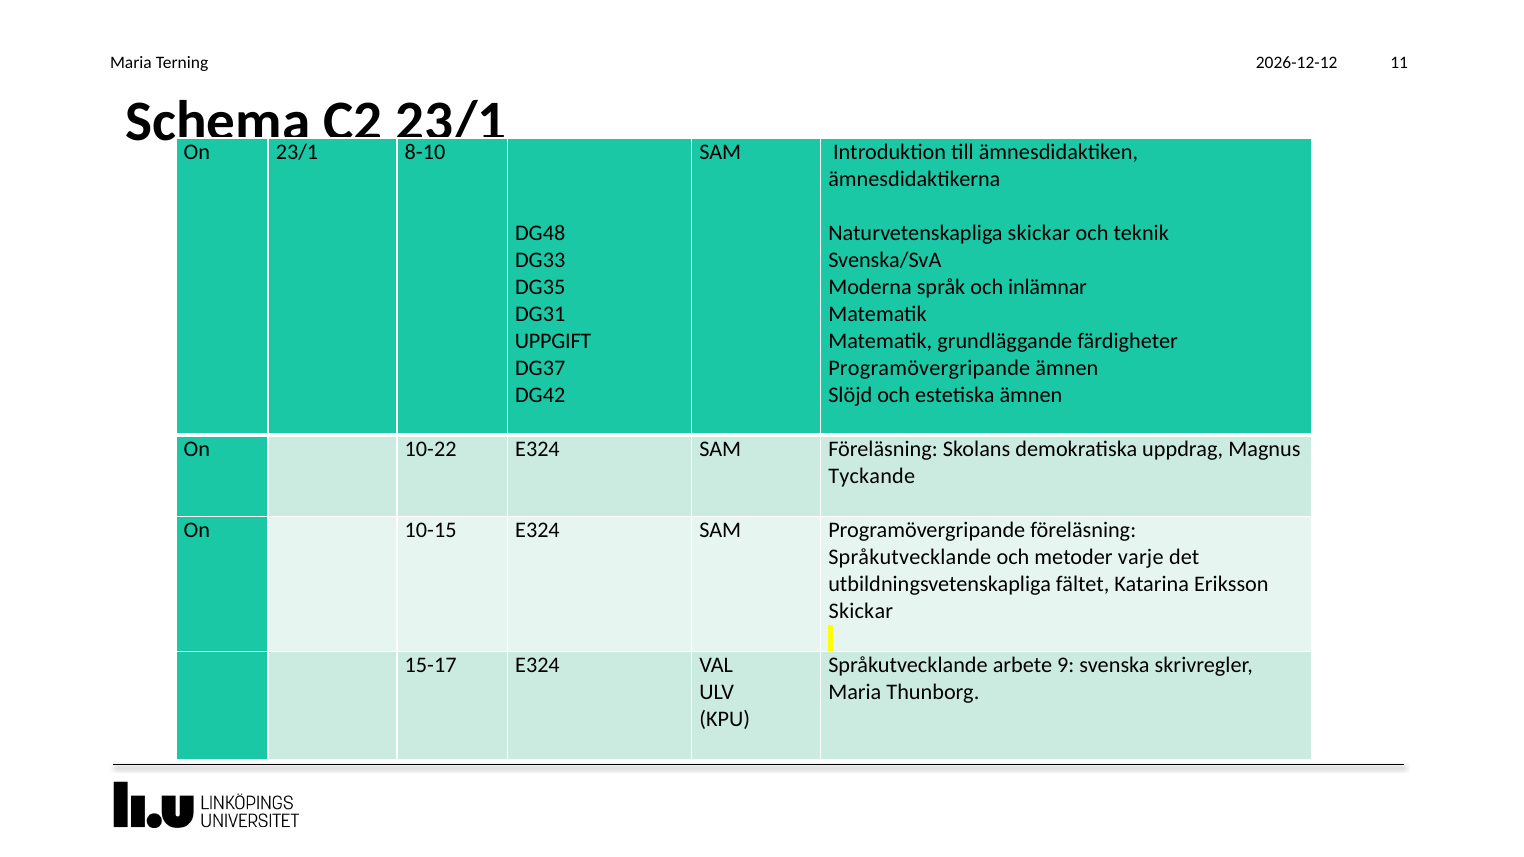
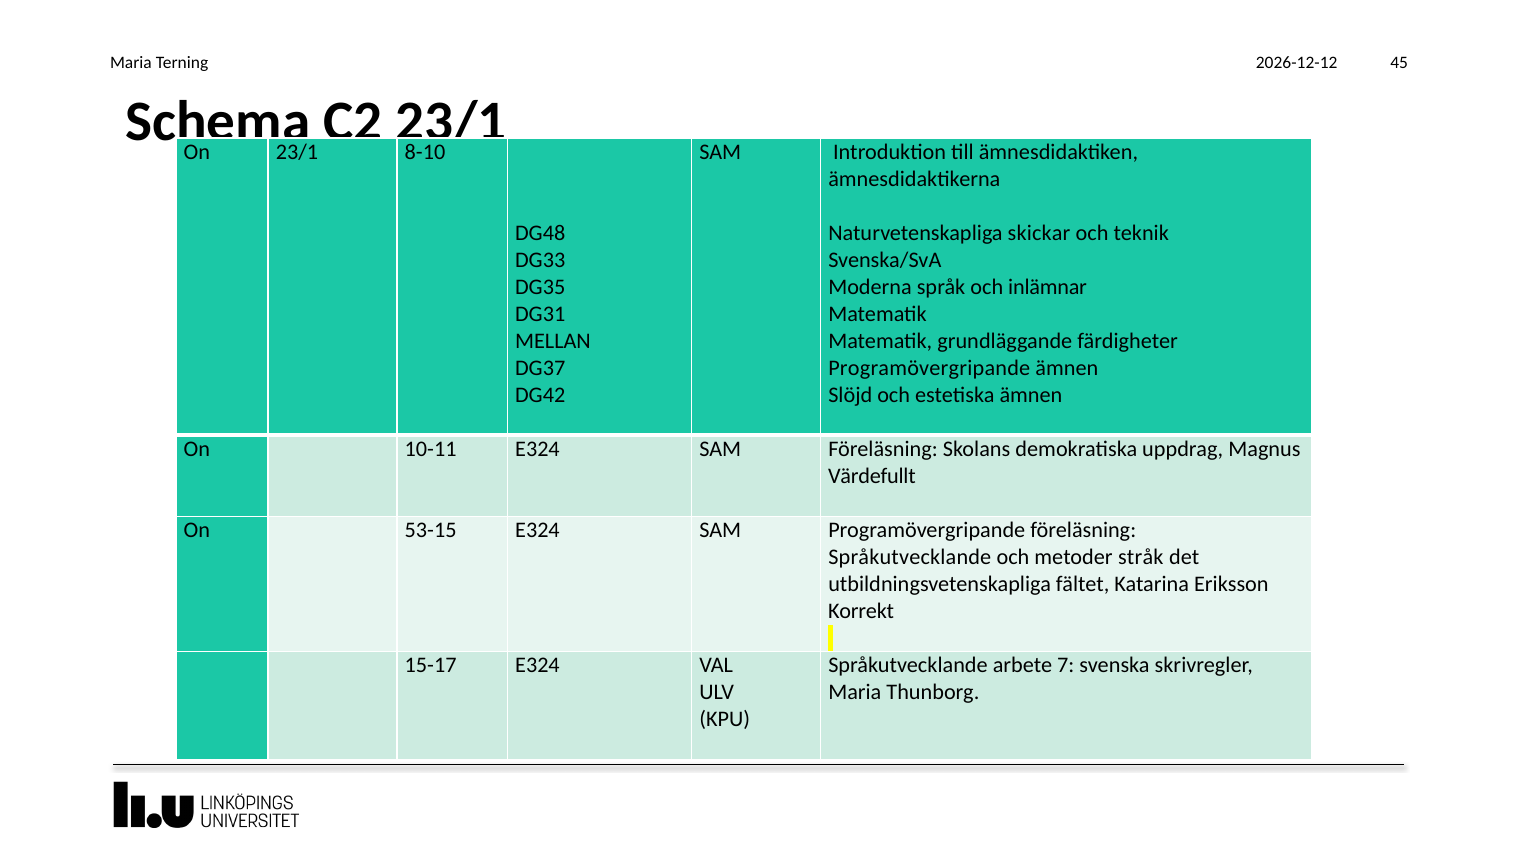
11: 11 -> 45
UPPGIFT: UPPGIFT -> MELLAN
10-22: 10-22 -> 10-11
Tyckande: Tyckande -> Värdefullt
10-15: 10-15 -> 53-15
varje: varje -> stråk
Skickar at (861, 612): Skickar -> Korrekt
9: 9 -> 7
